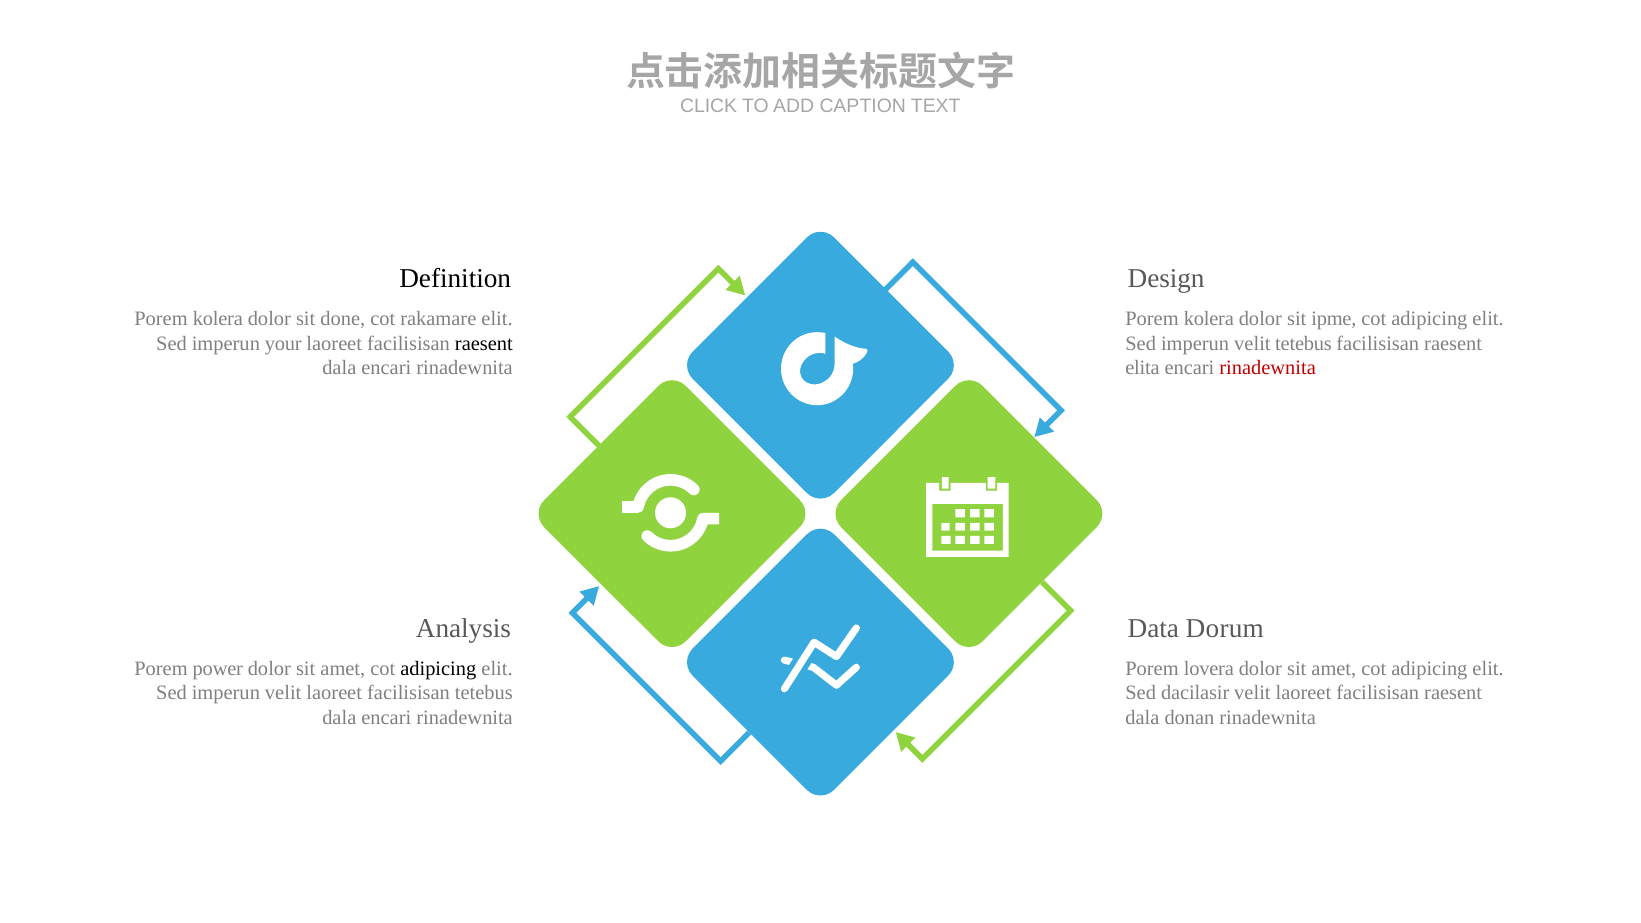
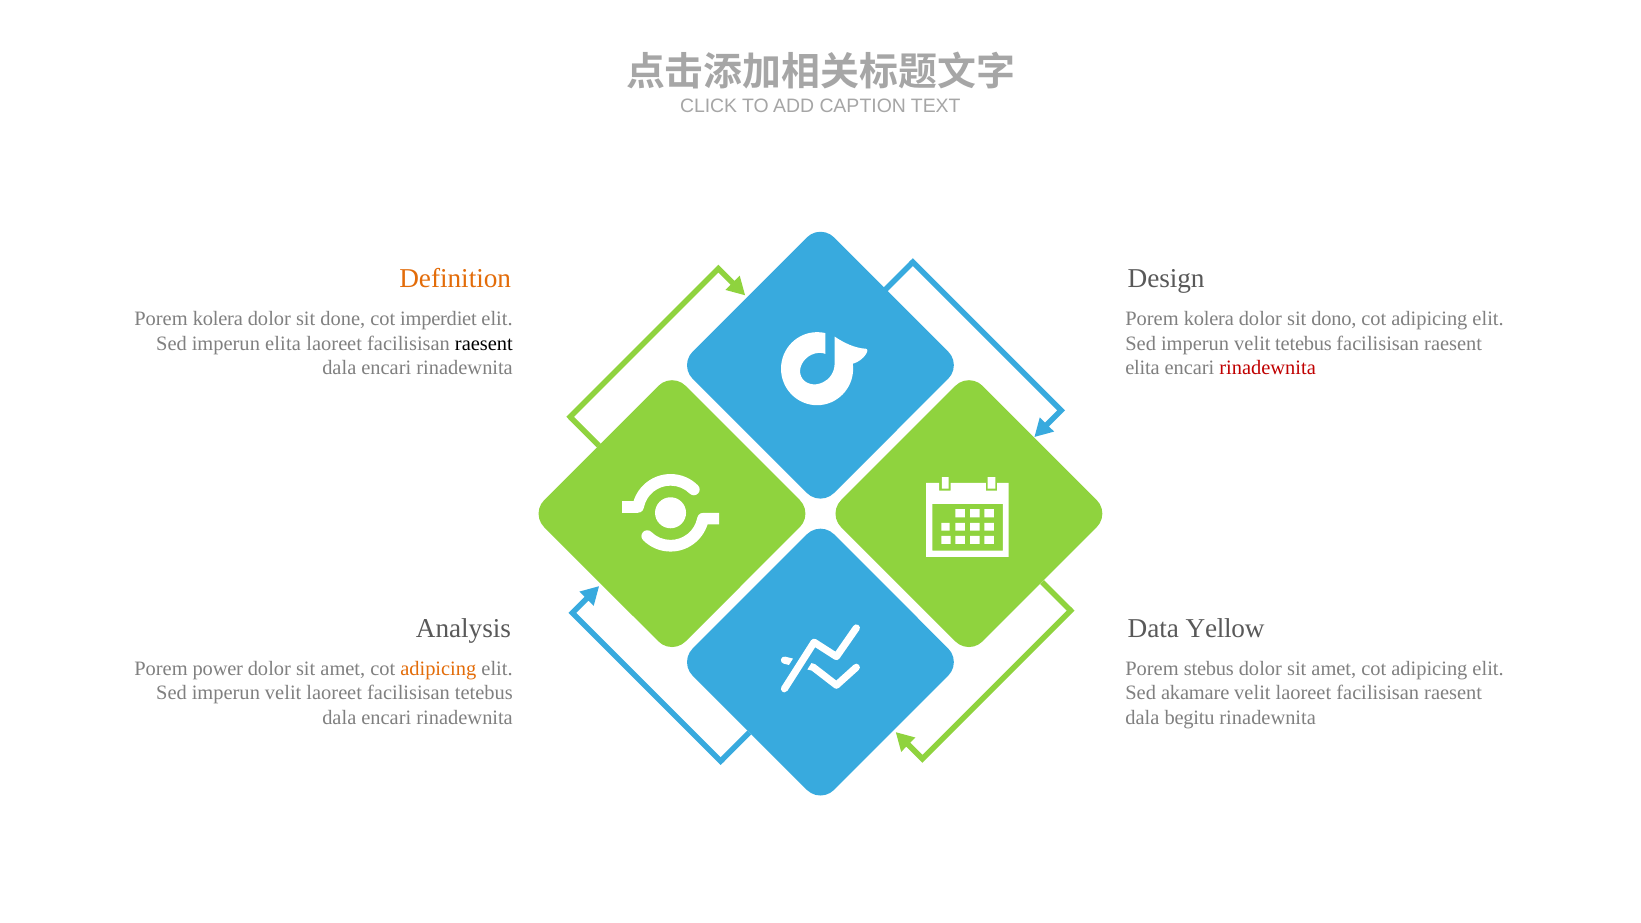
Definition colour: black -> orange
rakamare: rakamare -> imperdiet
ipme: ipme -> dono
imperun your: your -> elita
Dorum: Dorum -> Yellow
adipicing at (438, 669) colour: black -> orange
lovera: lovera -> stebus
dacilasir: dacilasir -> akamare
donan: donan -> begitu
